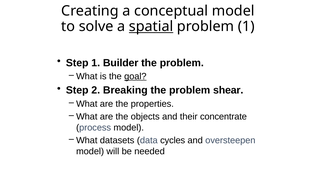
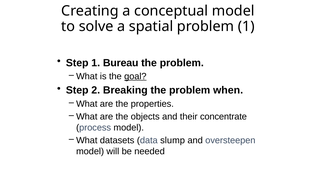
spatial underline: present -> none
Builder: Builder -> Bureau
shear: shear -> when
cycles: cycles -> slump
